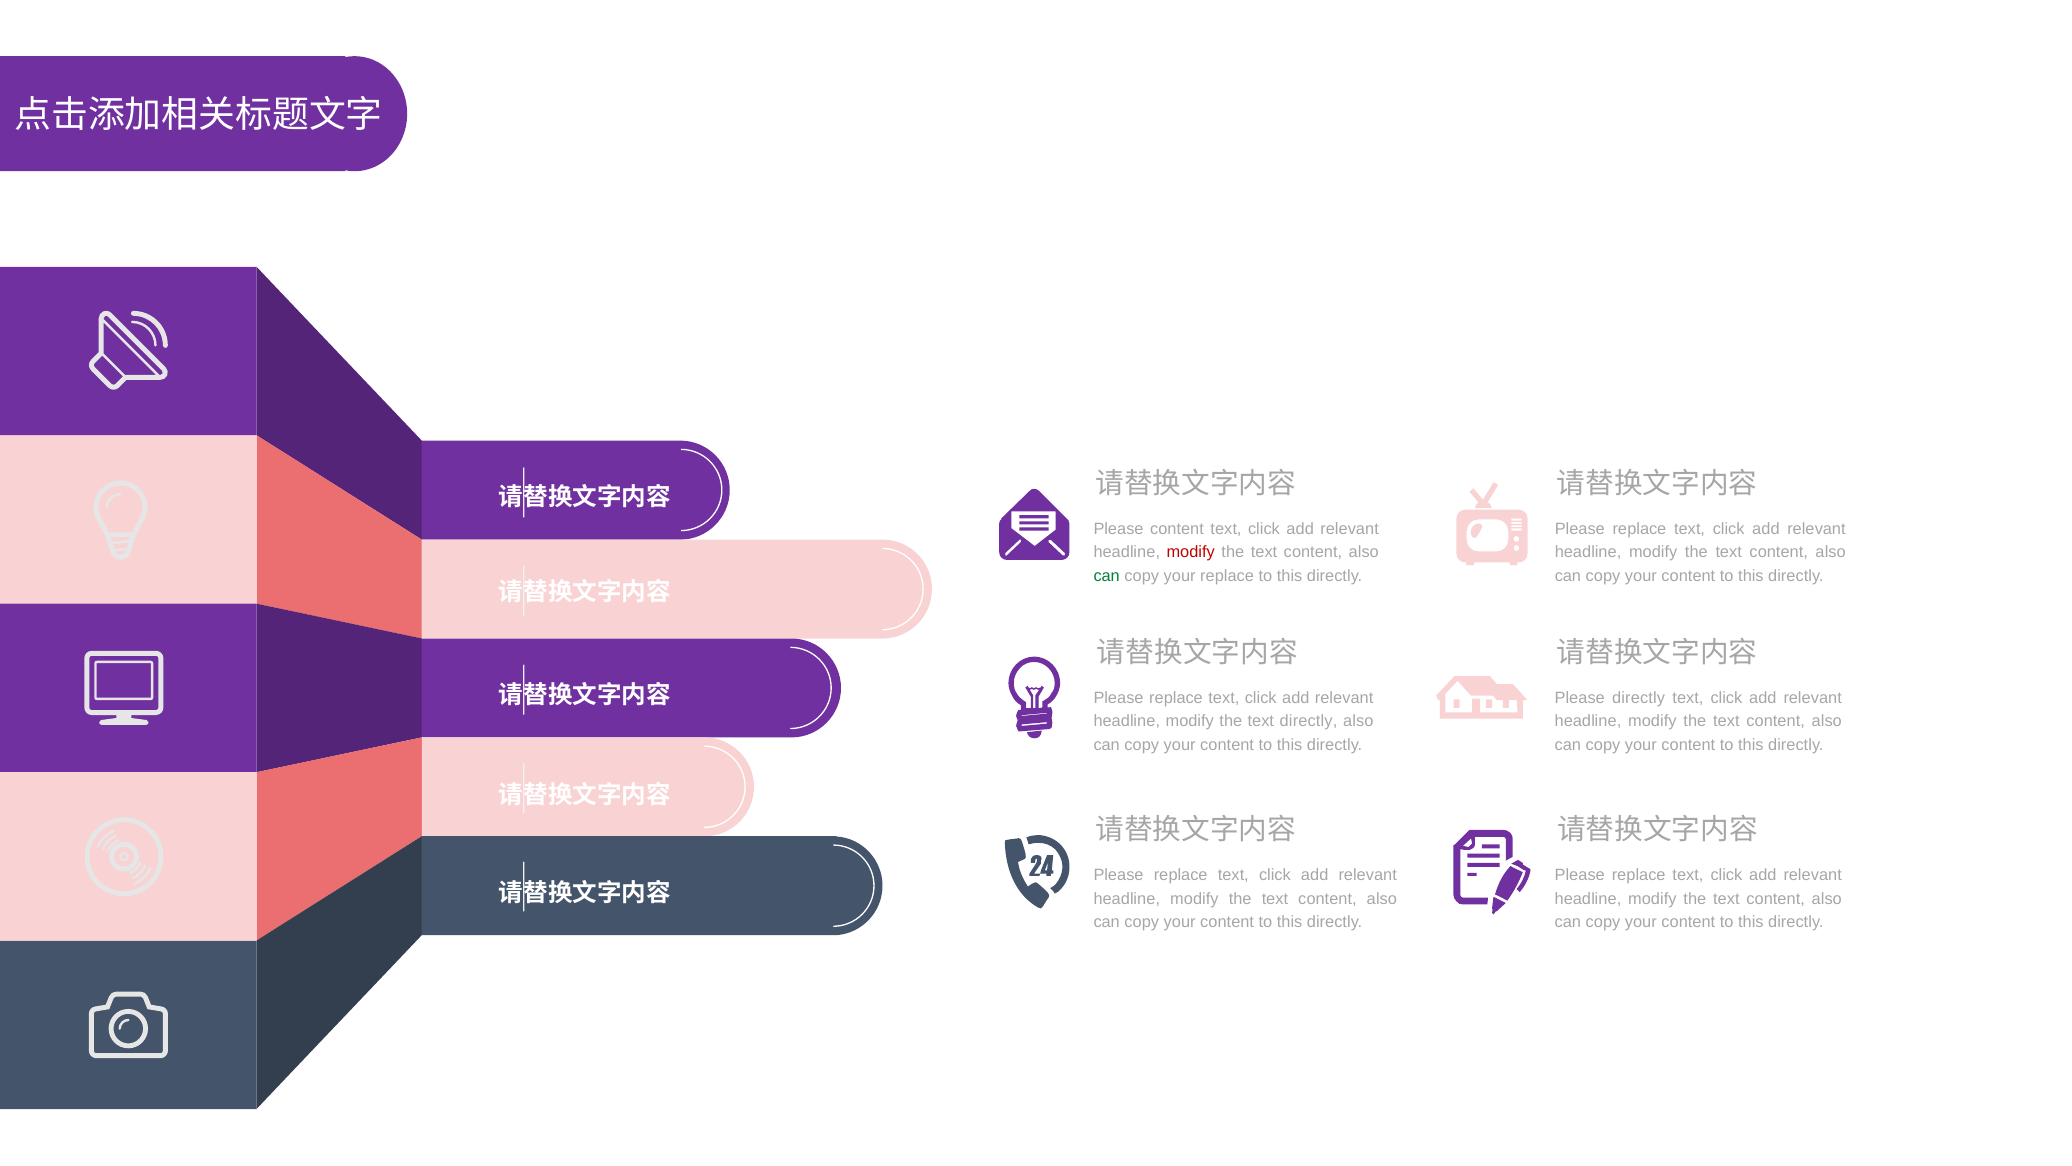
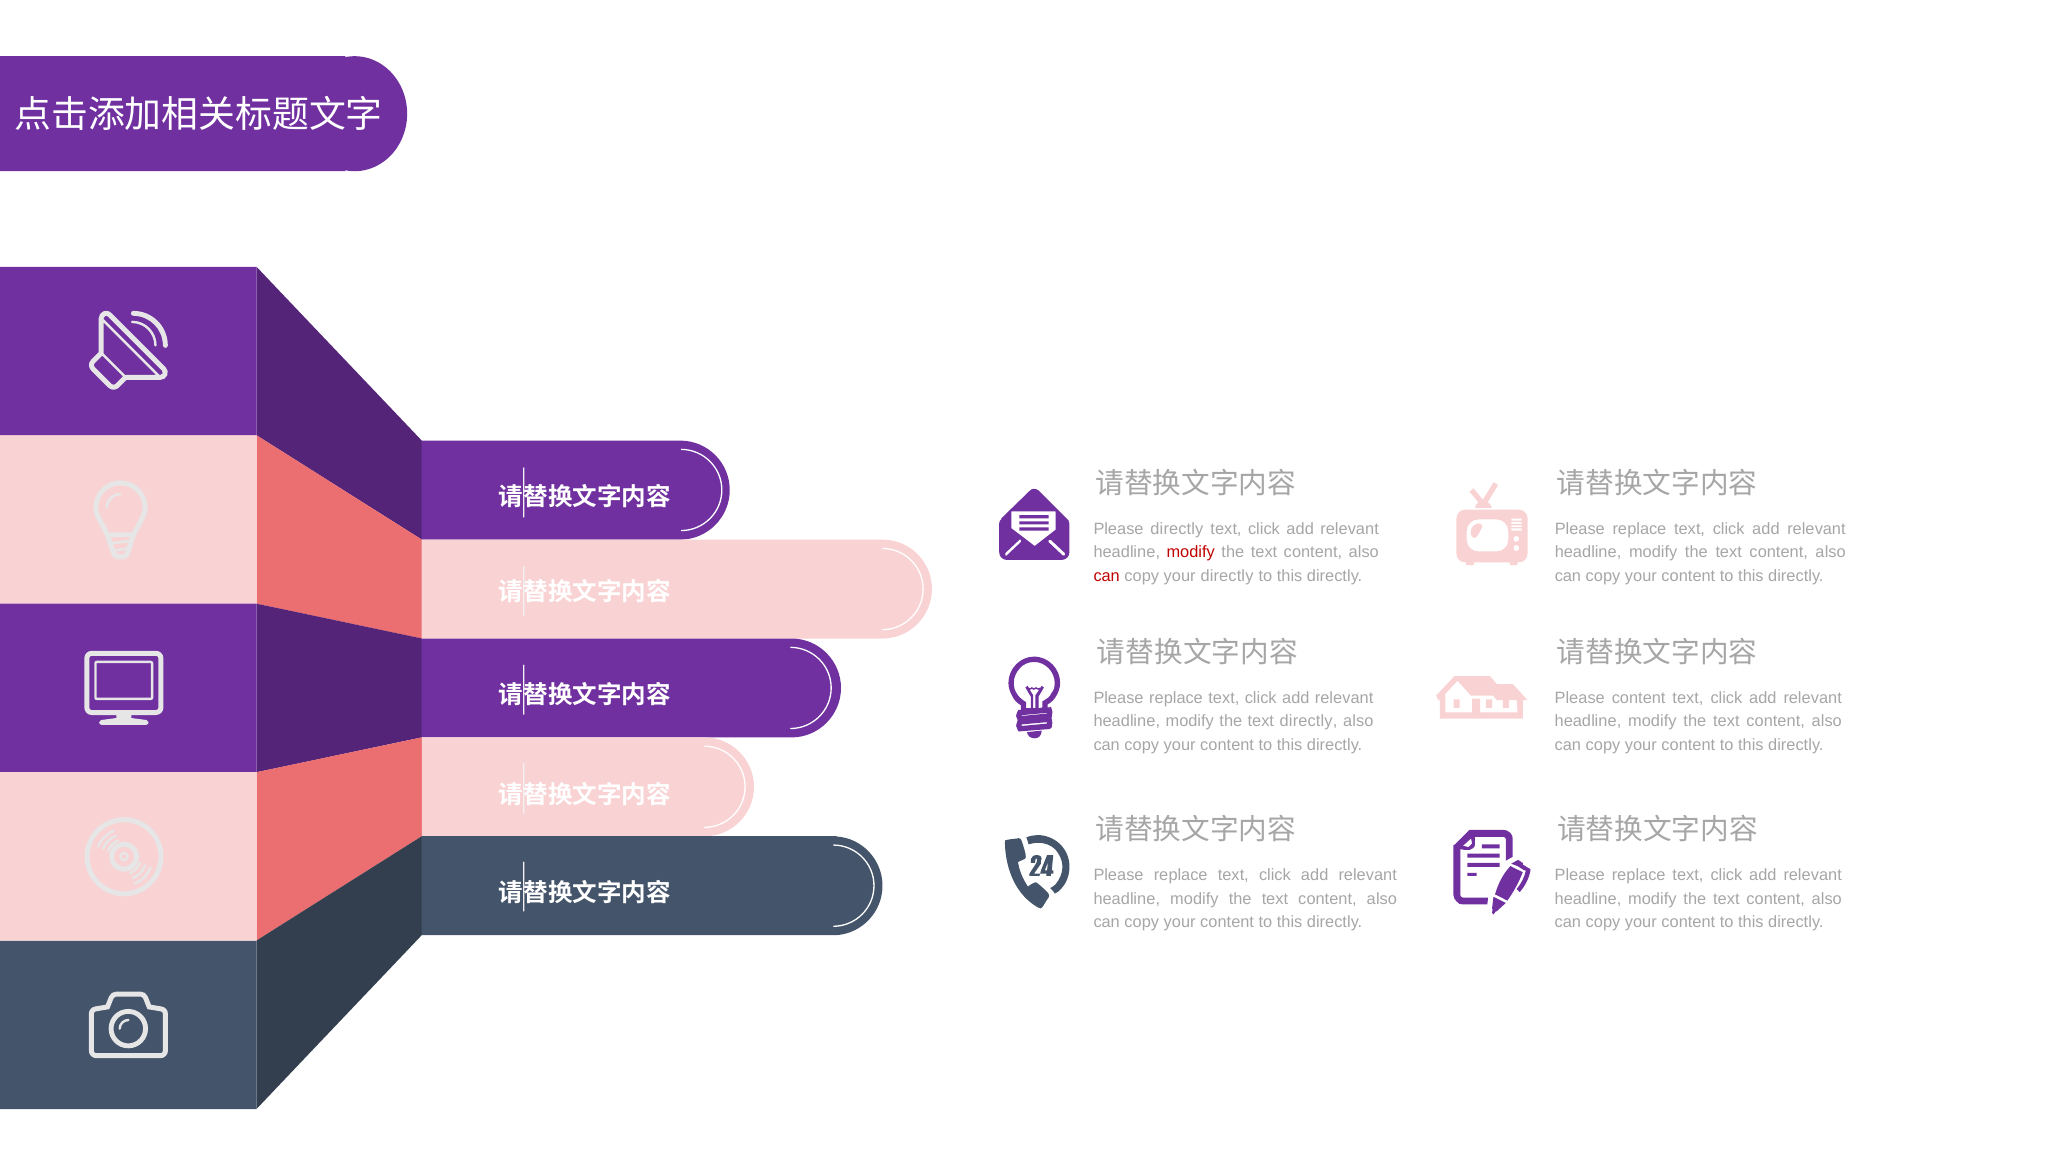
Please content: content -> directly
can at (1107, 576) colour: green -> red
your replace: replace -> directly
Please directly: directly -> content
